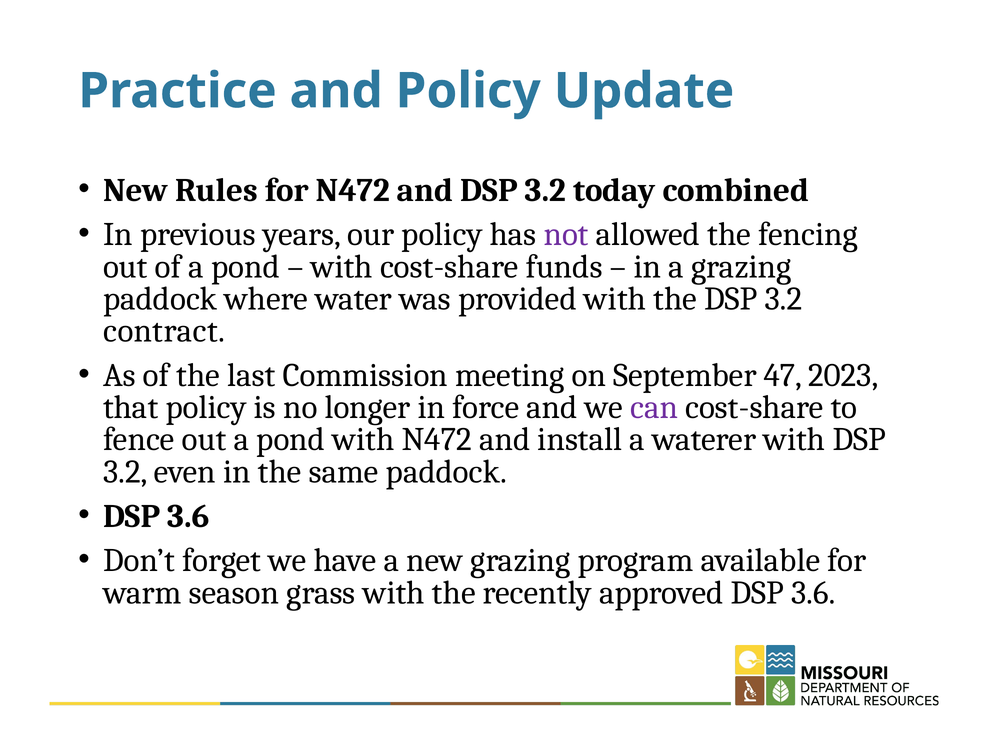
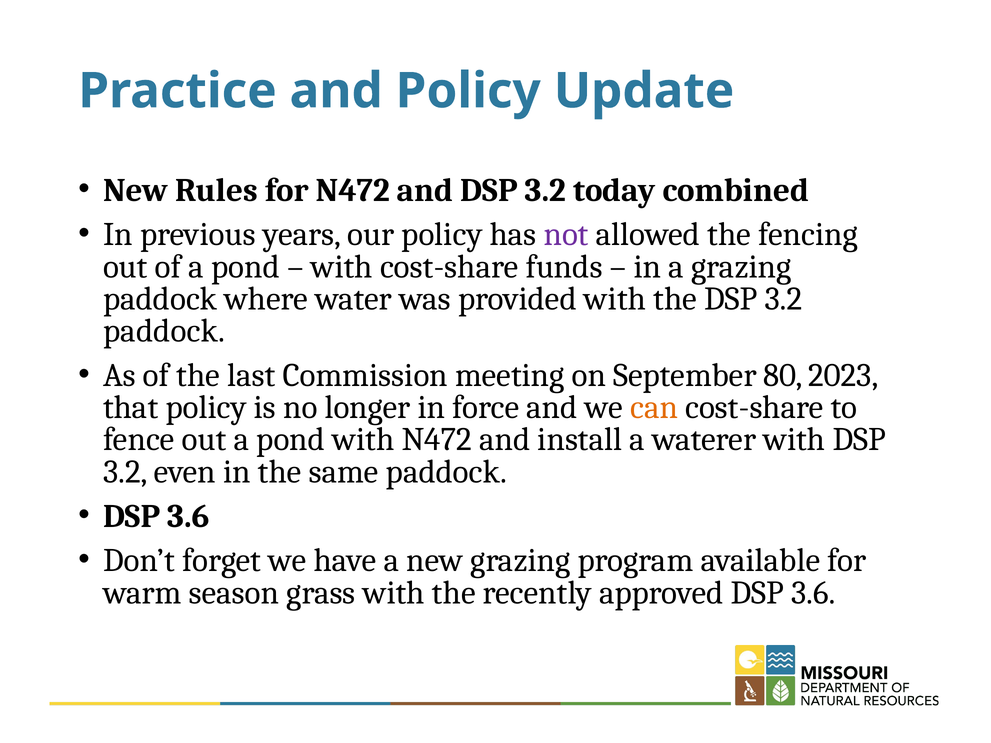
contract at (164, 331): contract -> paddock
47: 47 -> 80
can colour: purple -> orange
